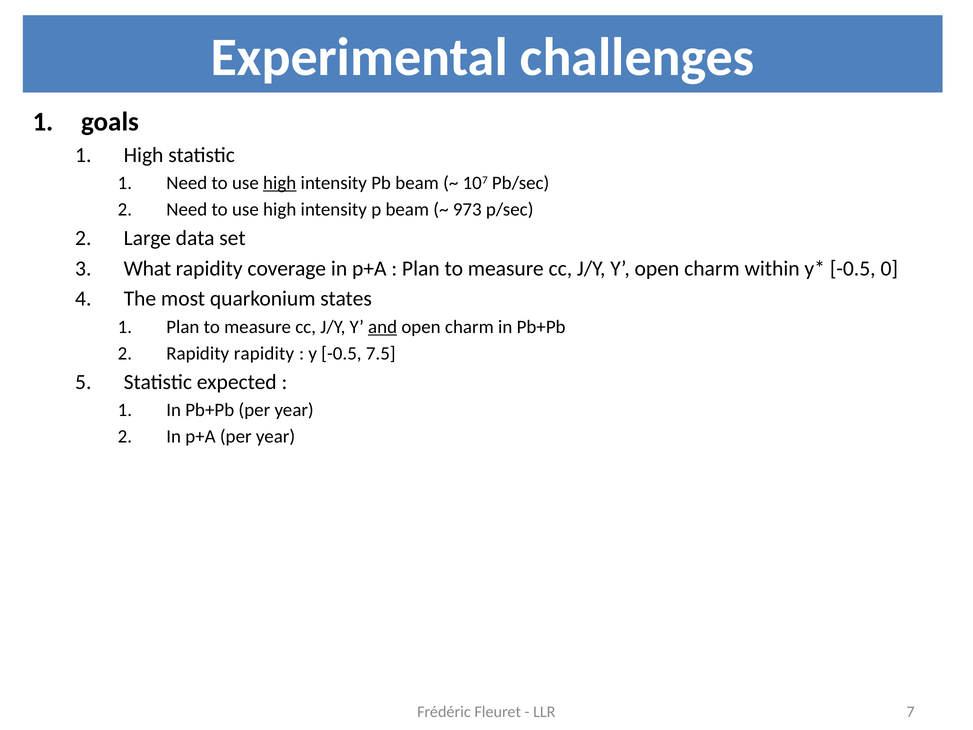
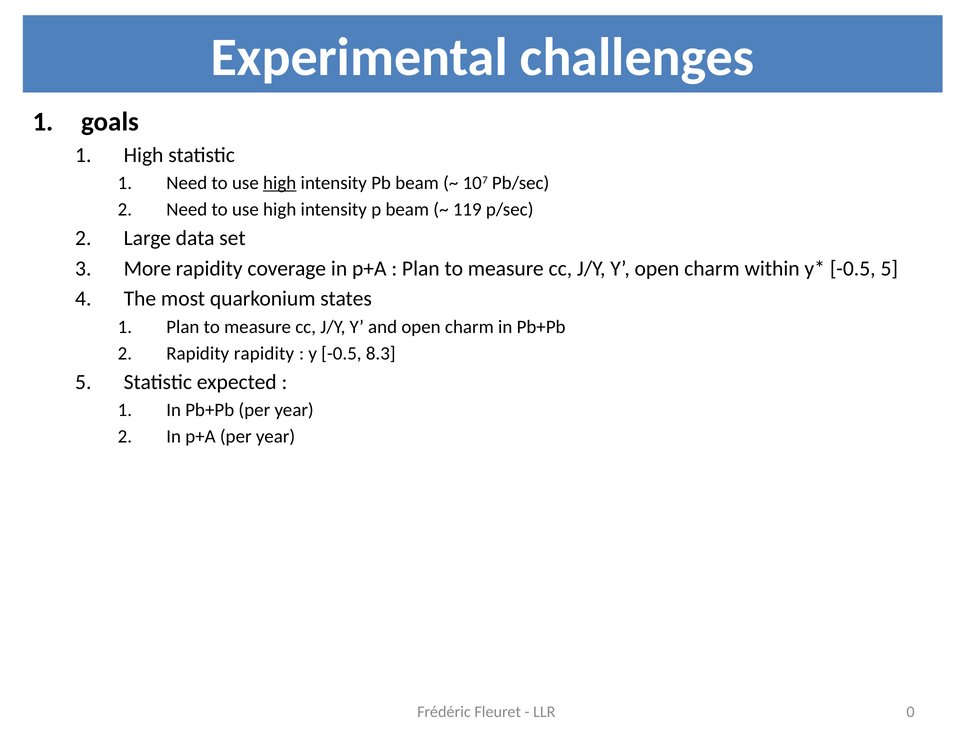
973: 973 -> 119
What: What -> More
-0.5 0: 0 -> 5
and underline: present -> none
7.5: 7.5 -> 8.3
7: 7 -> 0
